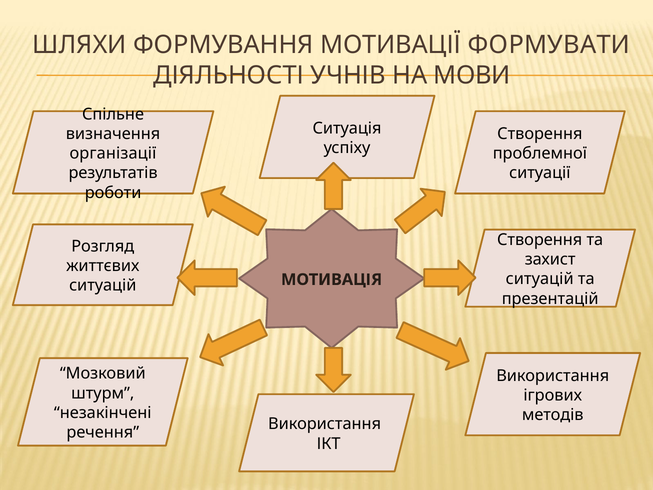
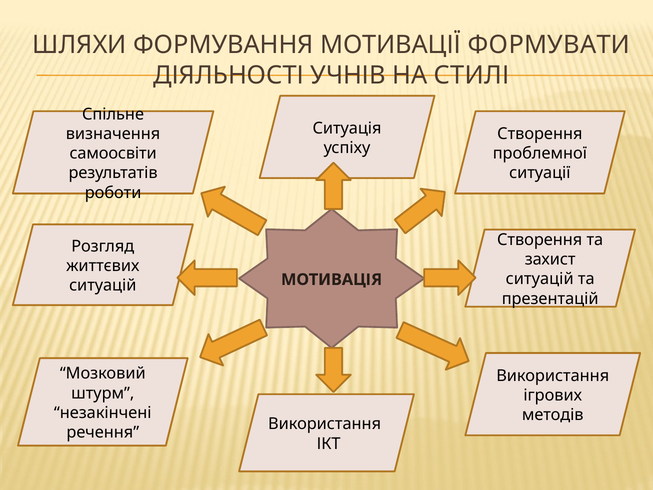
МОВИ: МОВИ -> СТИЛІ
організації: організації -> самоосвіти
